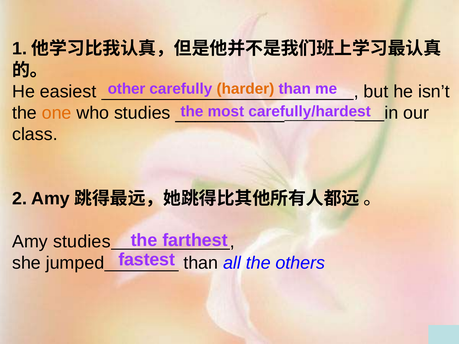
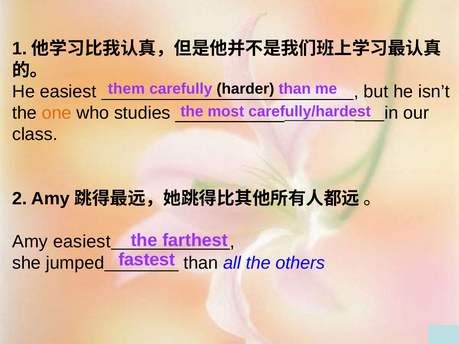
other: other -> them
harder colour: orange -> black
Amy studies: studies -> easiest
